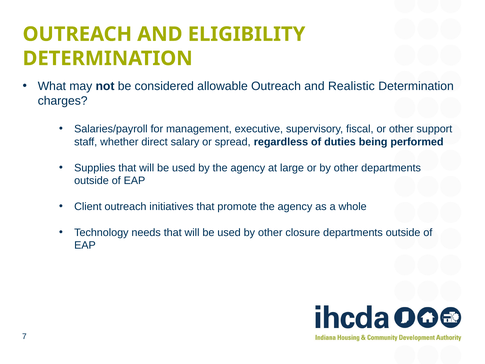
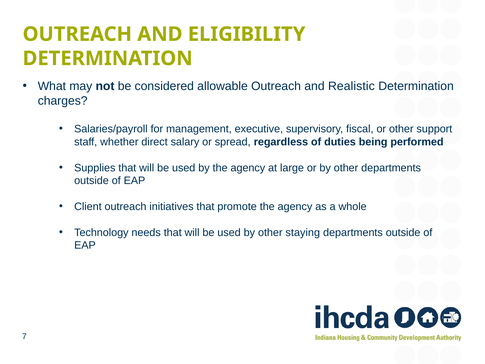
closure: closure -> staying
